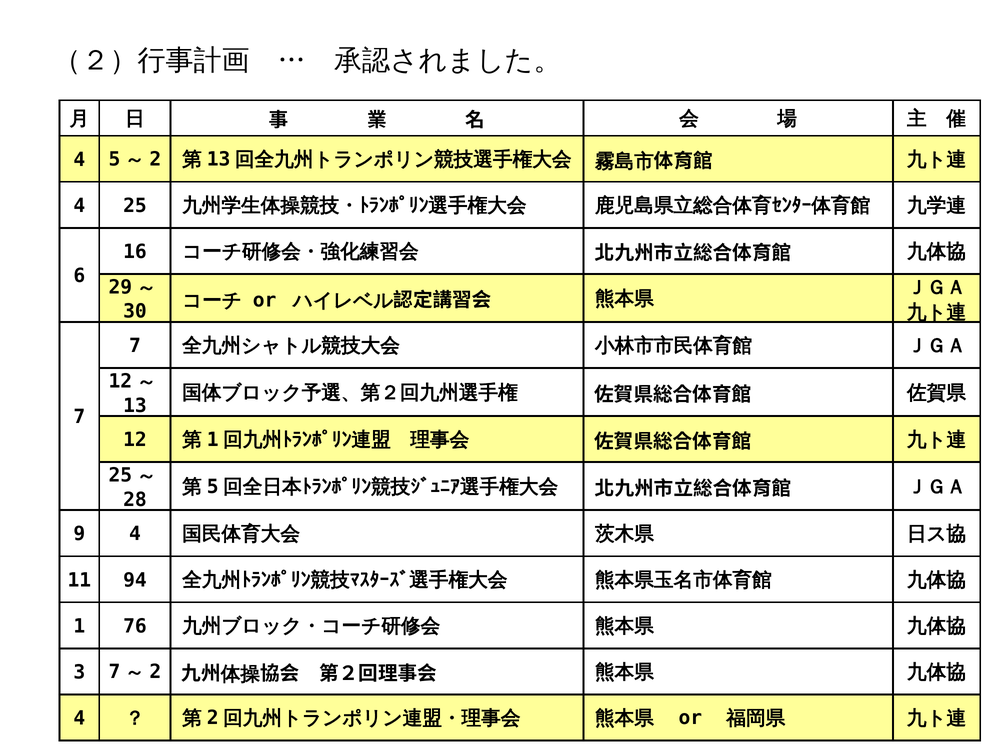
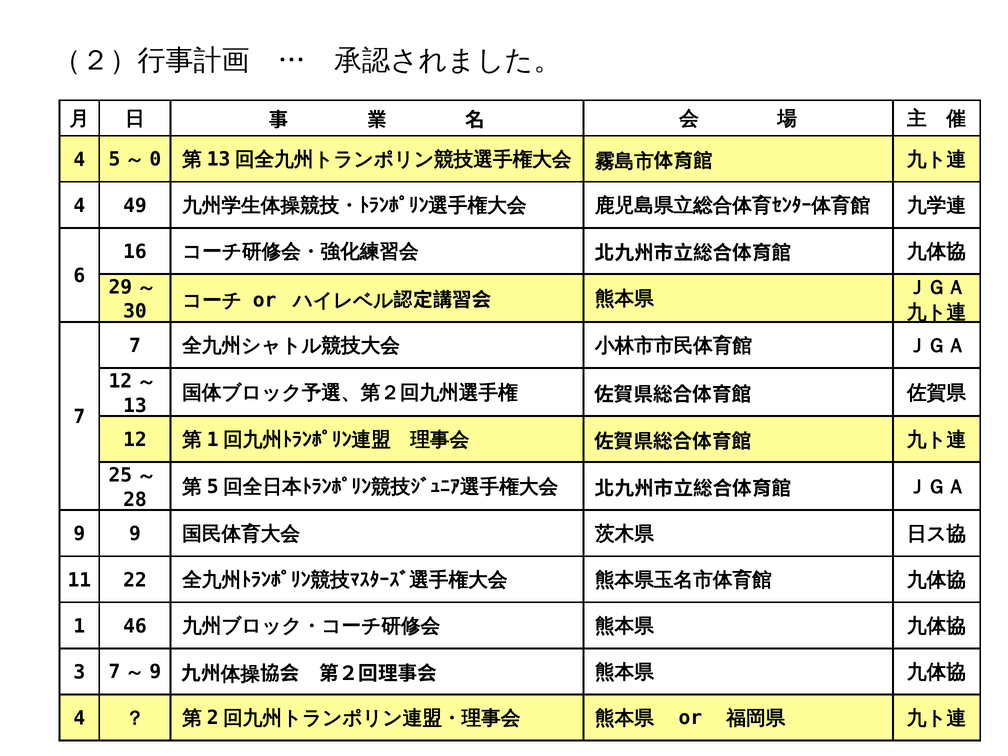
2 at (155, 159): 2 -> 0
25: 25 -> 49
9 4: 4 -> 9
94: 94 -> 22
76: 76 -> 46
2 at (155, 672): 2 -> 9
